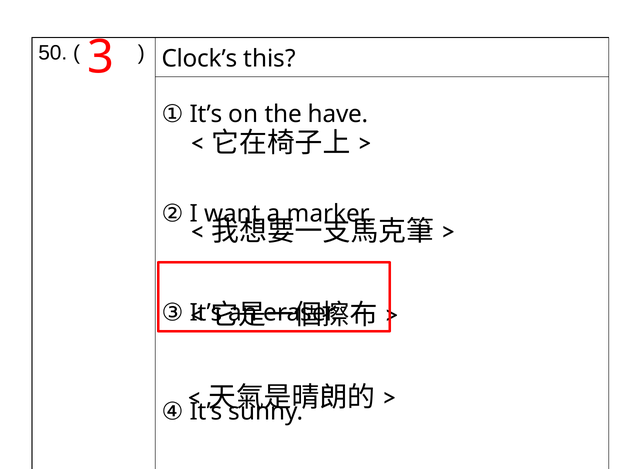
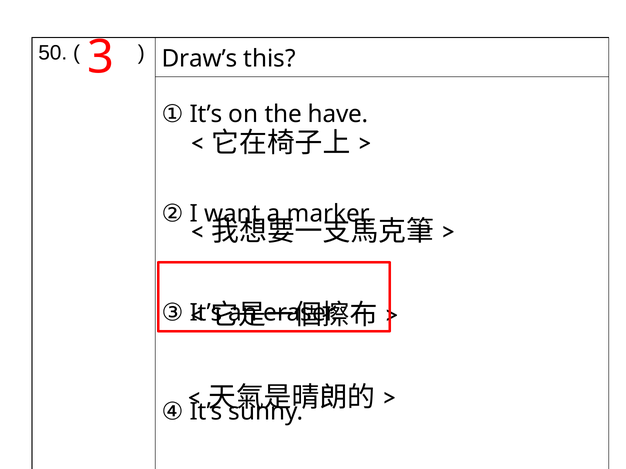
Clock’s: Clock’s -> Draw’s
